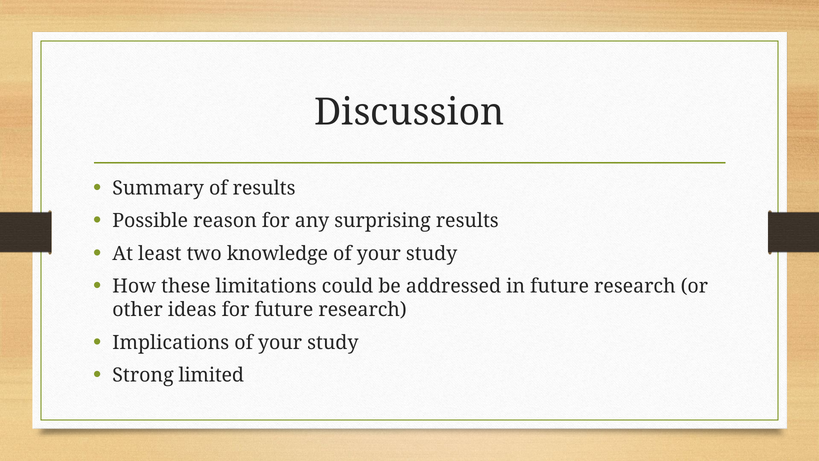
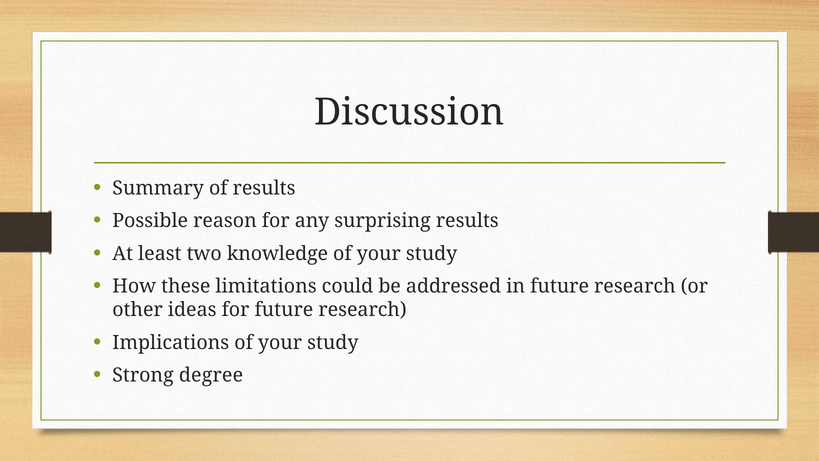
limited: limited -> degree
